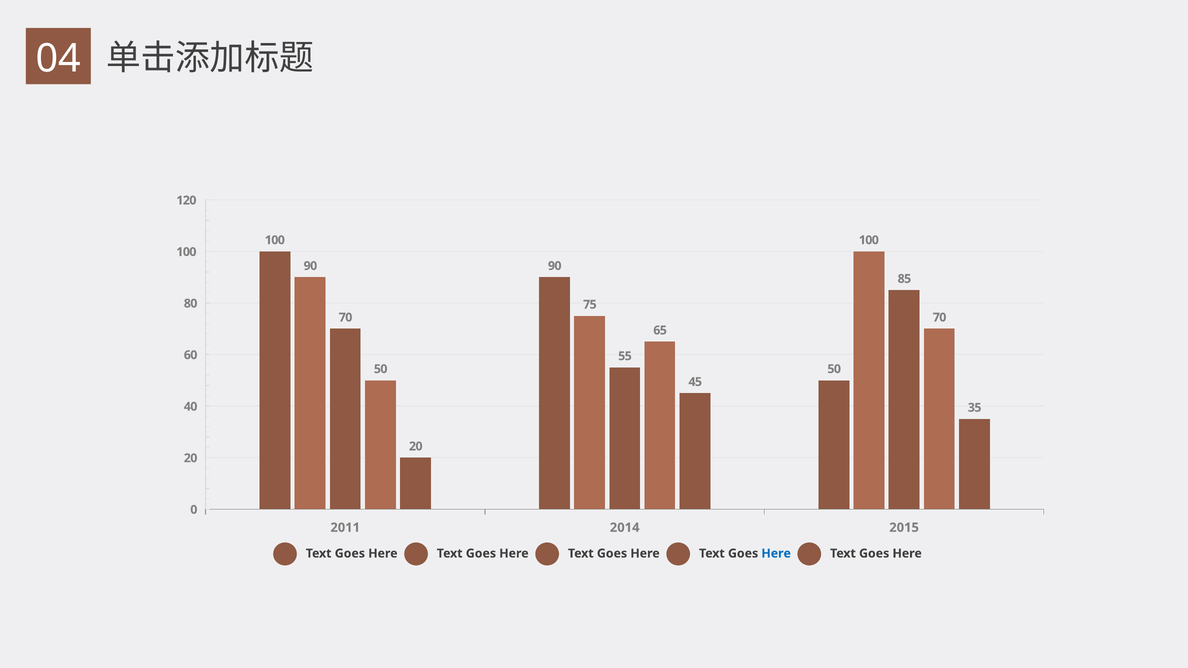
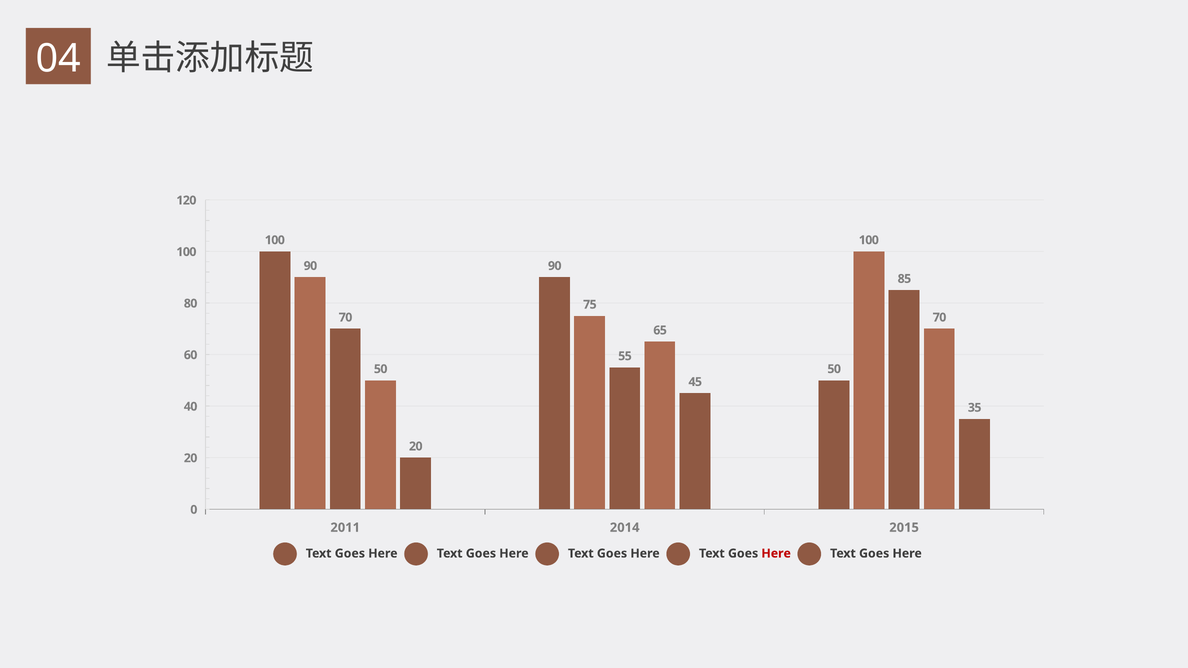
Here at (776, 554) colour: blue -> red
